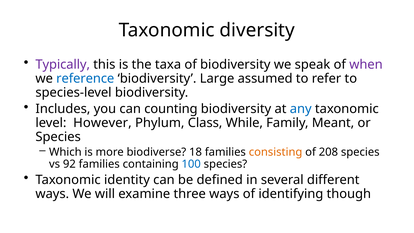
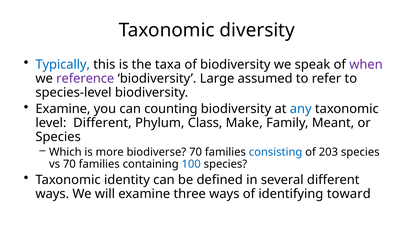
Typically colour: purple -> blue
reference colour: blue -> purple
Includes at (63, 109): Includes -> Examine
level However: However -> Different
While: While -> Make
biodiverse 18: 18 -> 70
consisting colour: orange -> blue
208: 208 -> 203
vs 92: 92 -> 70
though: though -> toward
